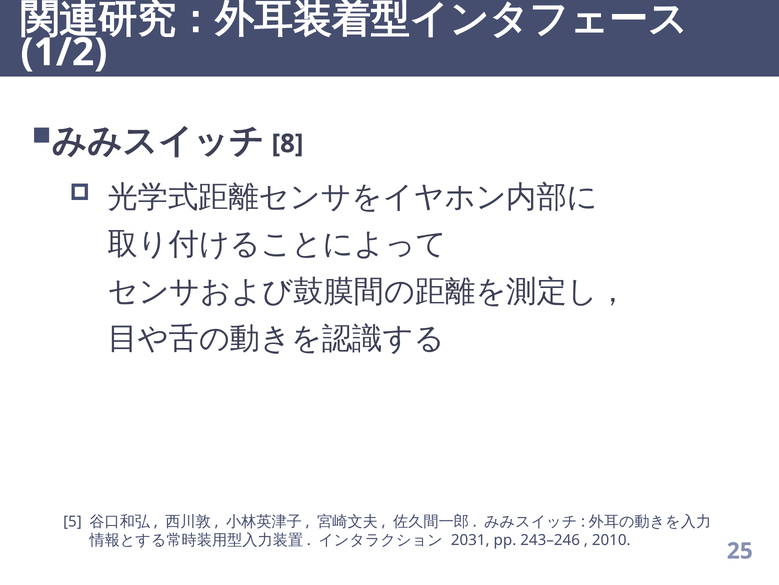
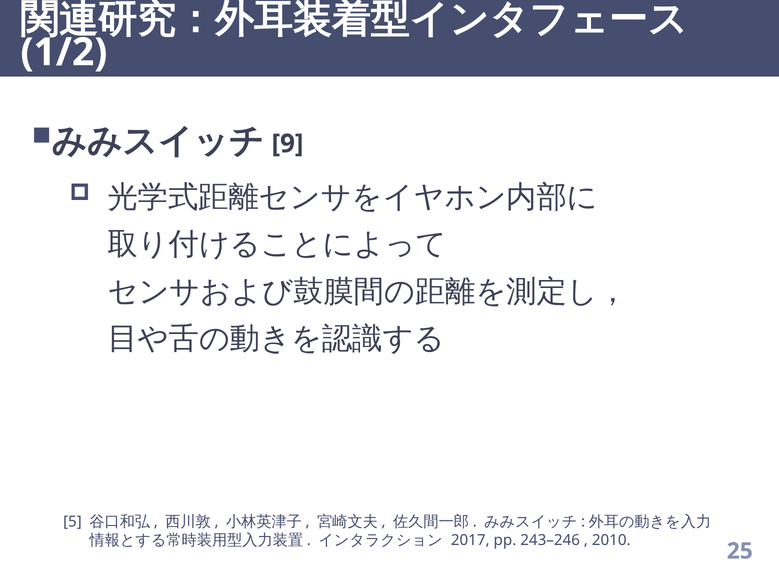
8: 8 -> 9
2031: 2031 -> 2017
